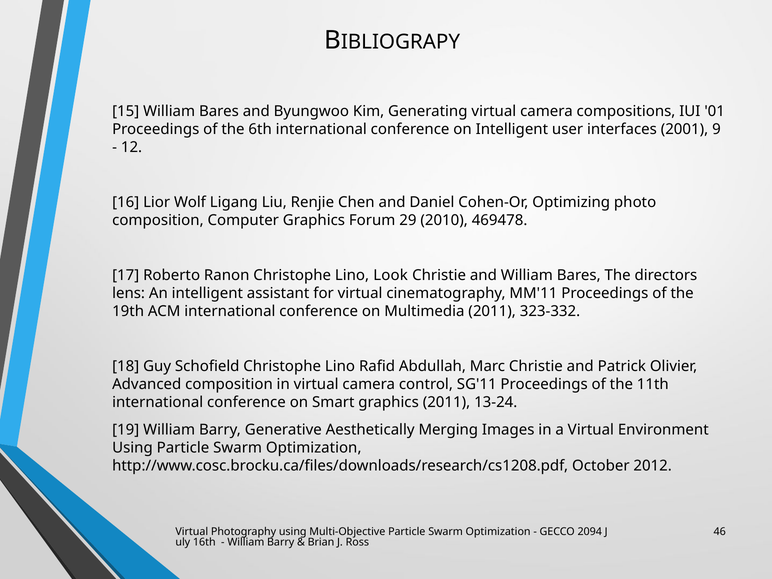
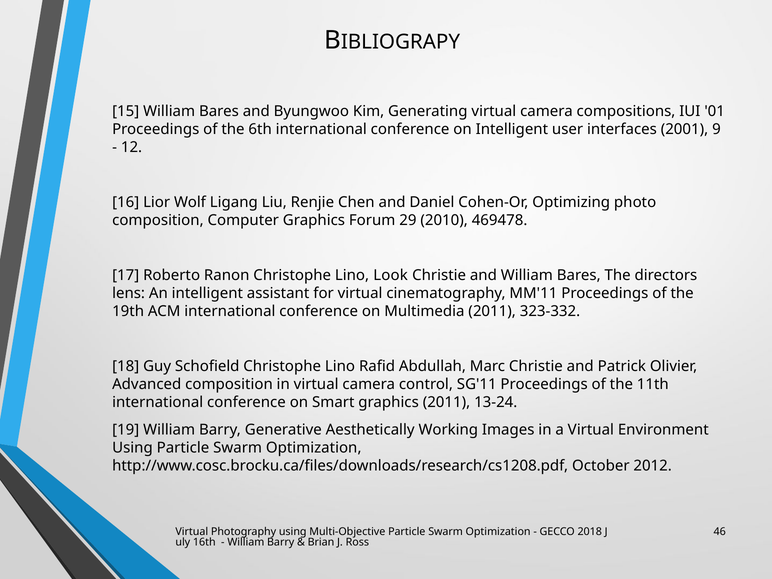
Merging: Merging -> Working
2094: 2094 -> 2018
